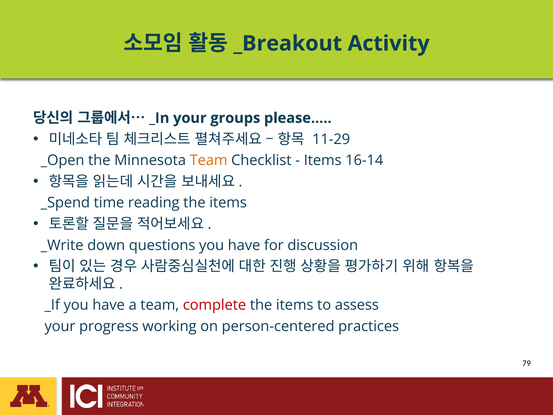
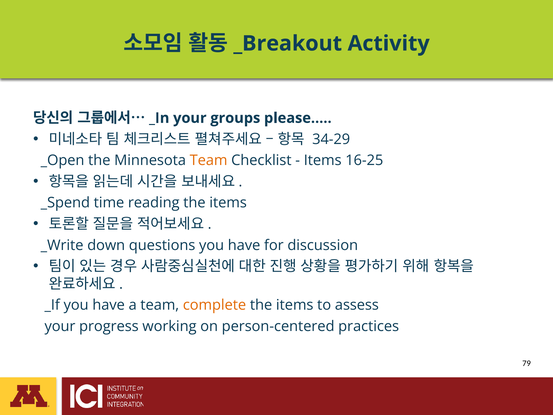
11-29: 11-29 -> 34-29
16-14: 16-14 -> 16-25
complete colour: red -> orange
